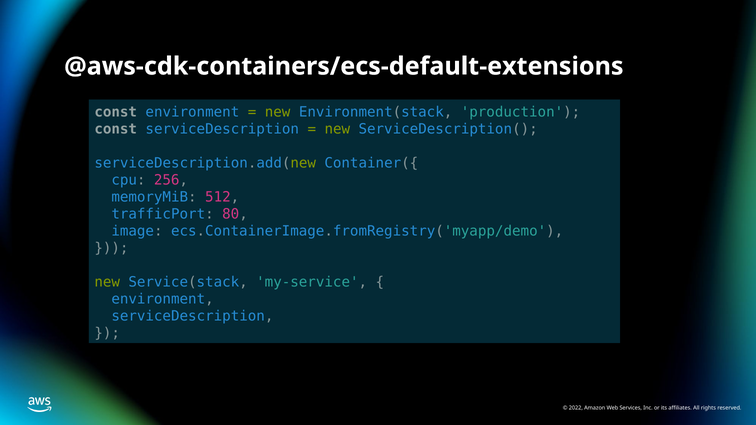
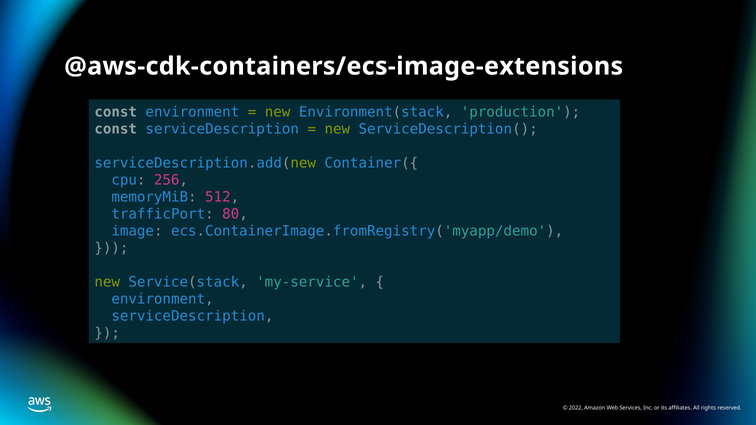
@aws-cdk-containers/ecs-default-extensions: @aws-cdk-containers/ecs-default-extensions -> @aws-cdk-containers/ecs-image-extensions
